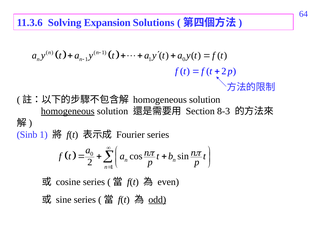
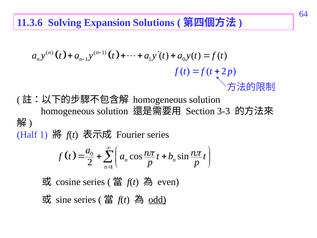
homogeneous at (68, 111) underline: present -> none
8-3: 8-3 -> 3-3
Sinb: Sinb -> Half
